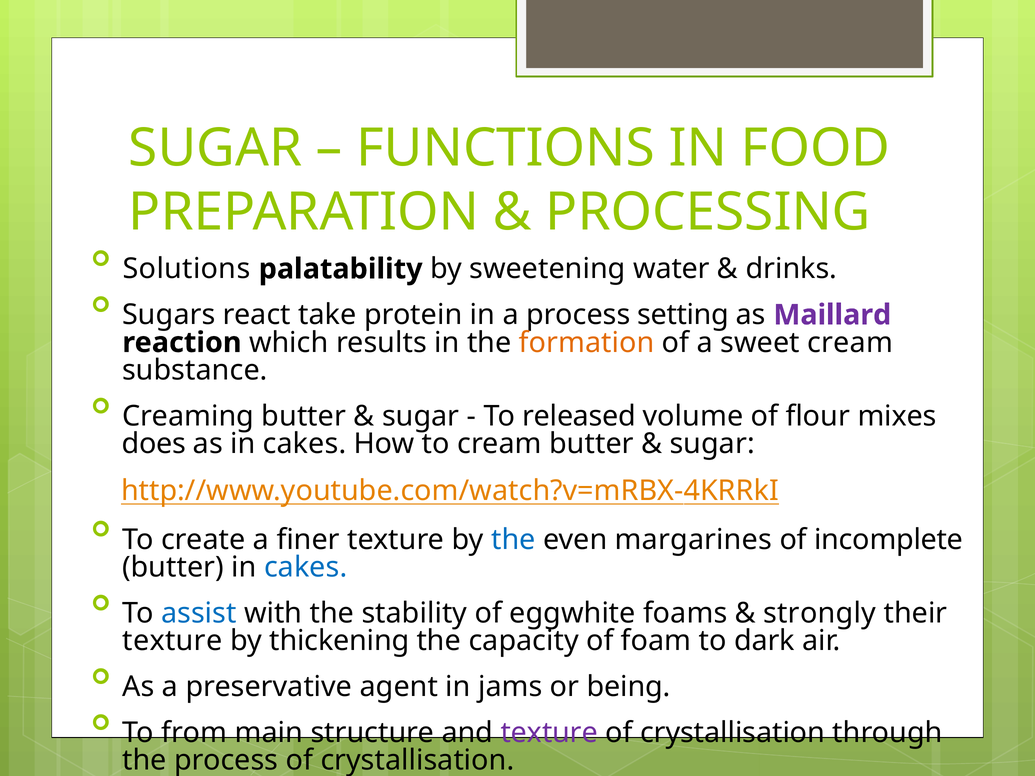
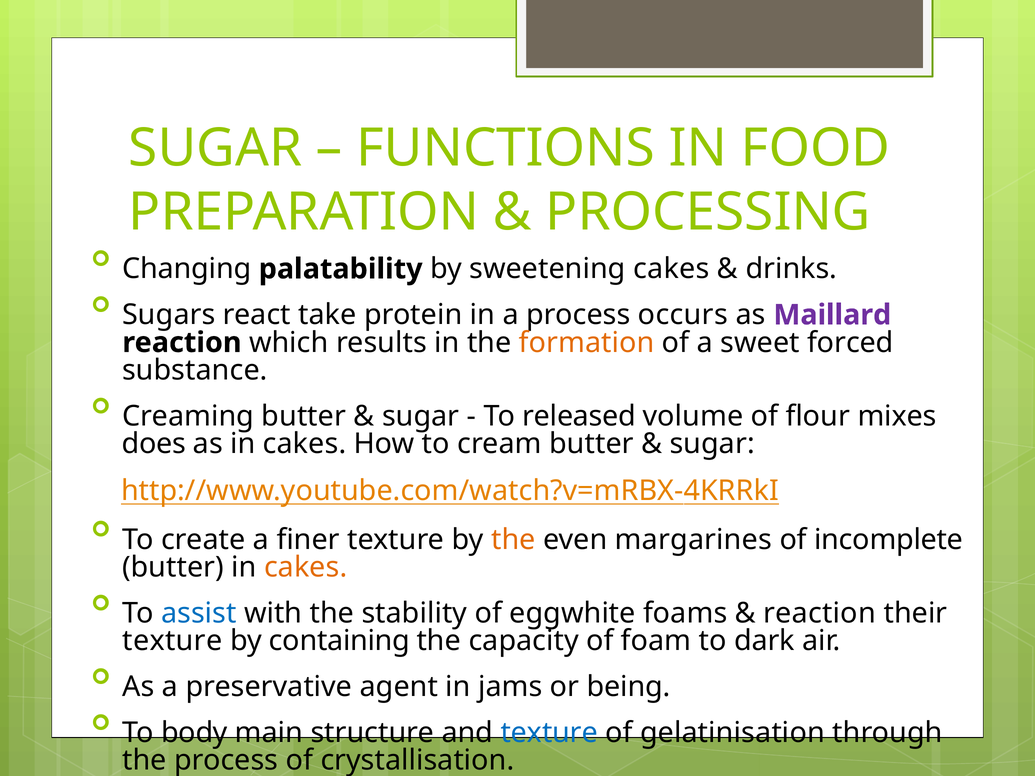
Solutions: Solutions -> Changing
sweetening water: water -> cakes
setting: setting -> occurs
sweet cream: cream -> forced
the at (513, 540) colour: blue -> orange
cakes at (306, 567) colour: blue -> orange
strongly at (820, 613): strongly -> reaction
thickening: thickening -> containing
from: from -> body
texture at (549, 733) colour: purple -> blue
crystallisation at (732, 733): crystallisation -> gelatinisation
